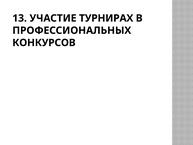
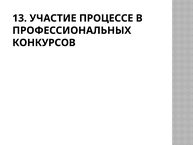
ТУРНИРАХ: ТУРНИРАХ -> ПРОЦЕССЕ
